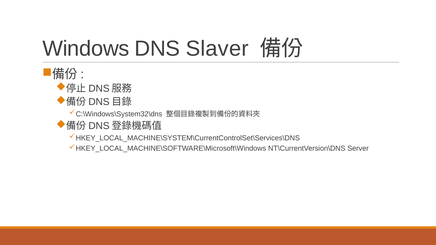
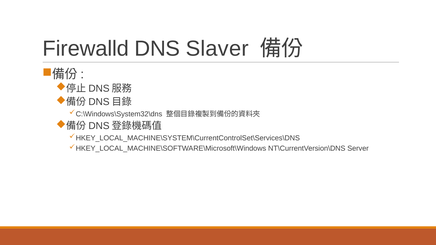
Windows: Windows -> Firewalld
